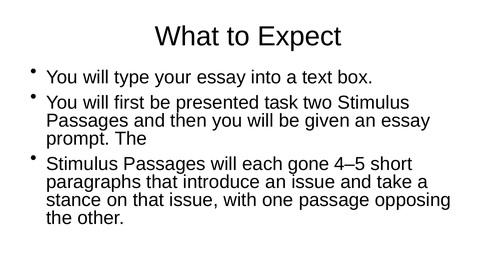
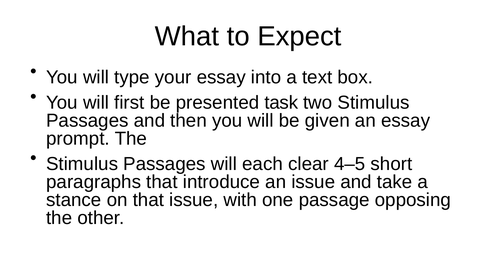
gone: gone -> clear
